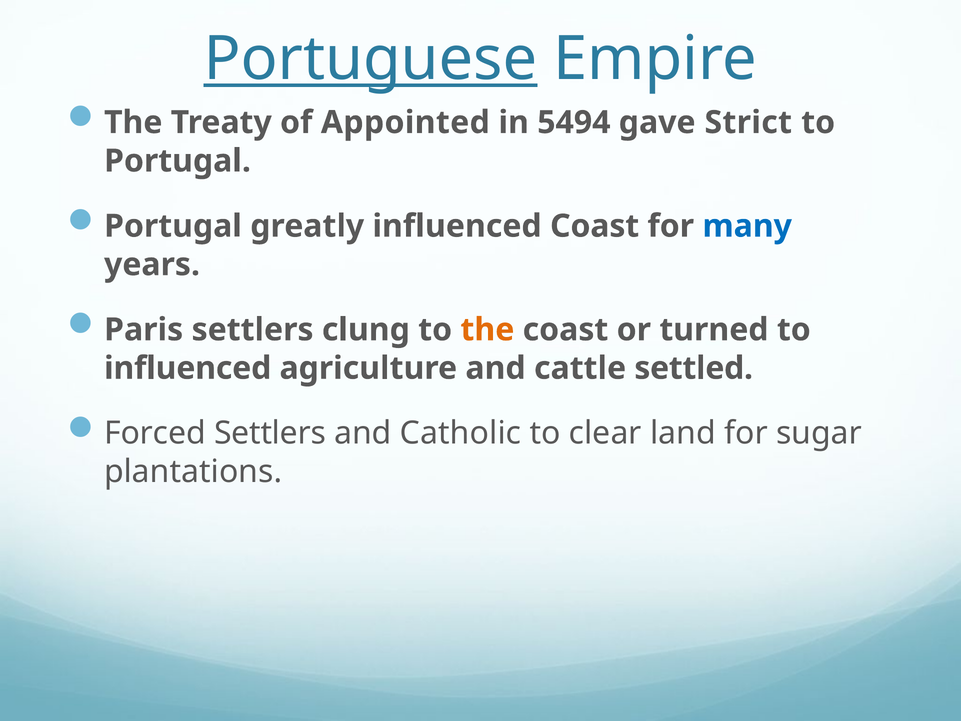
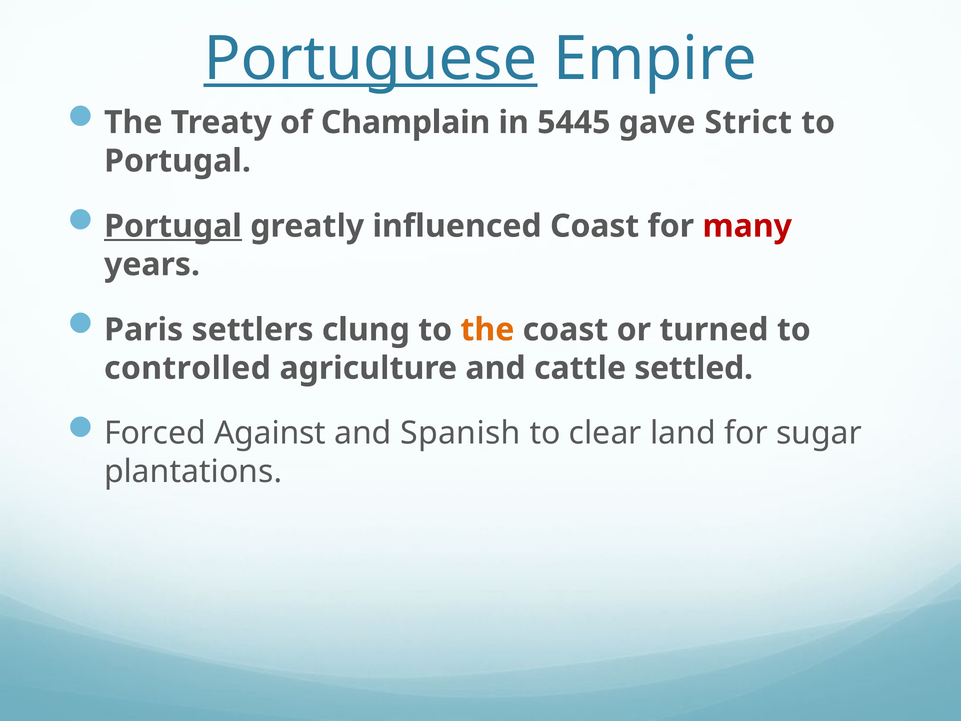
Appointed: Appointed -> Champlain
5494: 5494 -> 5445
Portugal at (173, 226) underline: none -> present
many colour: blue -> red
influenced at (188, 368): influenced -> controlled
Forced Settlers: Settlers -> Against
Catholic: Catholic -> Spanish
